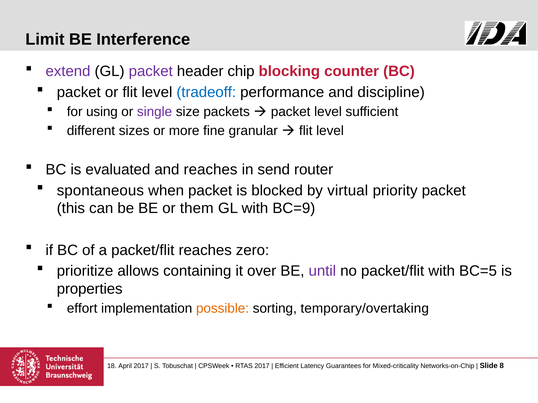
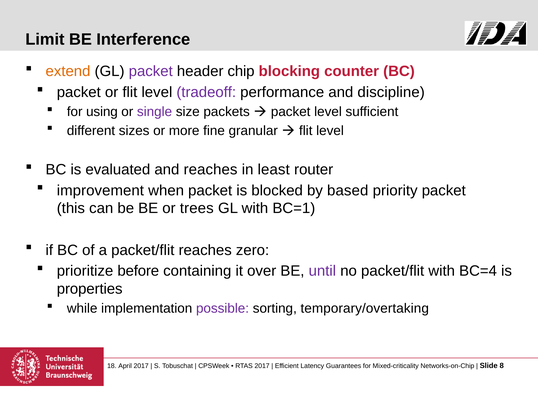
extend colour: purple -> orange
tradeoff colour: blue -> purple
send: send -> least
spontaneous: spontaneous -> improvement
virtual: virtual -> based
them: them -> trees
BC=9: BC=9 -> BC=1
allows: allows -> before
BC=5: BC=5 -> BC=4
effort: effort -> while
possible colour: orange -> purple
